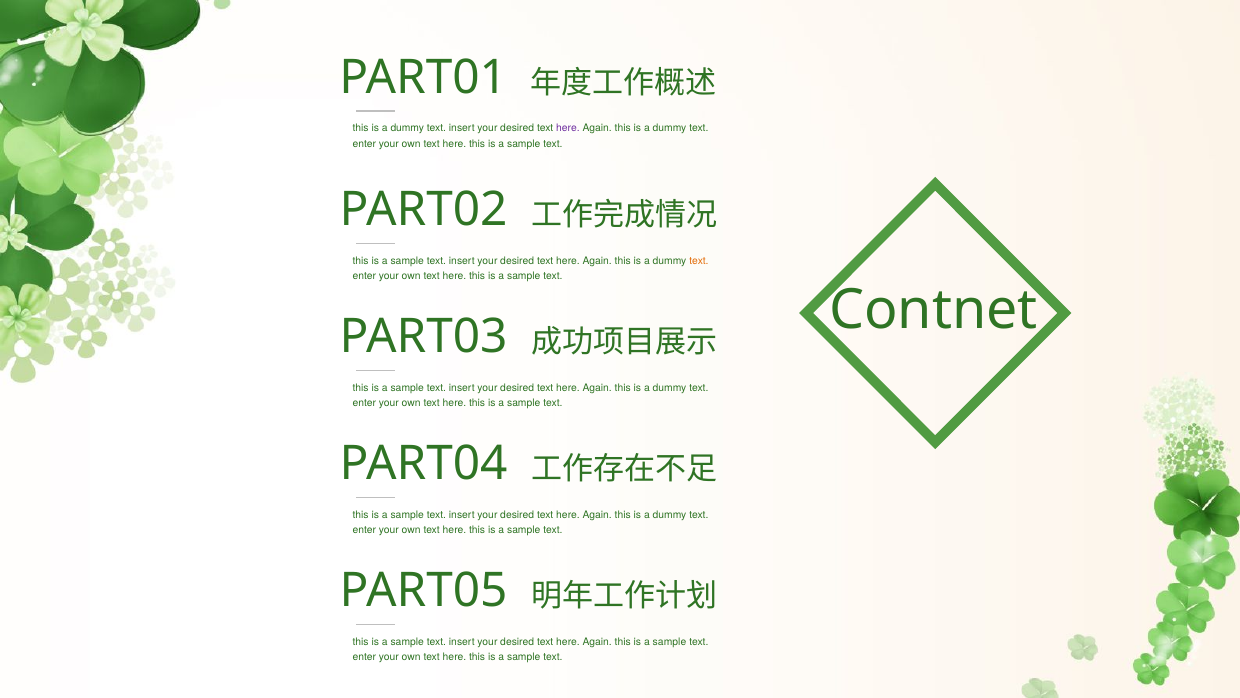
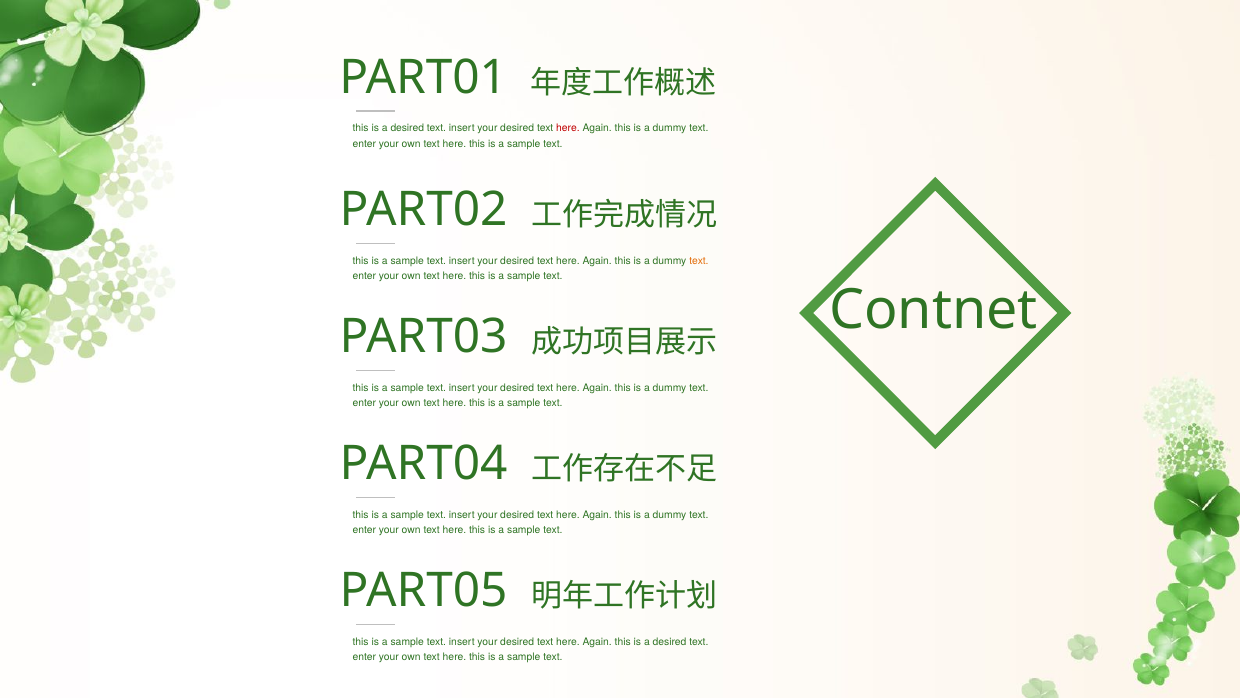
dummy at (407, 128): dummy -> desired
here at (568, 128) colour: purple -> red
sample at (670, 641): sample -> desired
